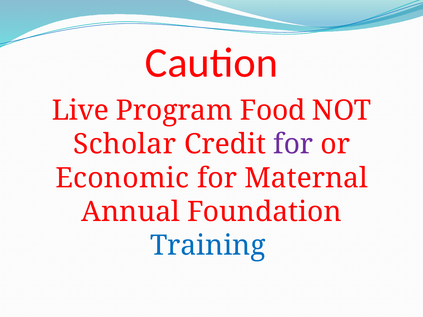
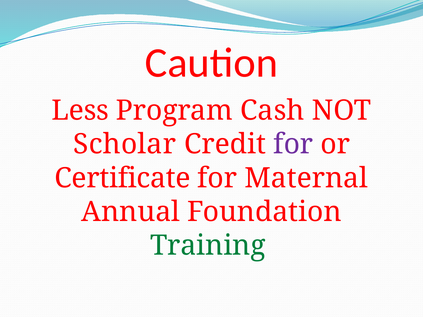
Live: Live -> Less
Food: Food -> Cash
Economic: Economic -> Certificate
Training colour: blue -> green
